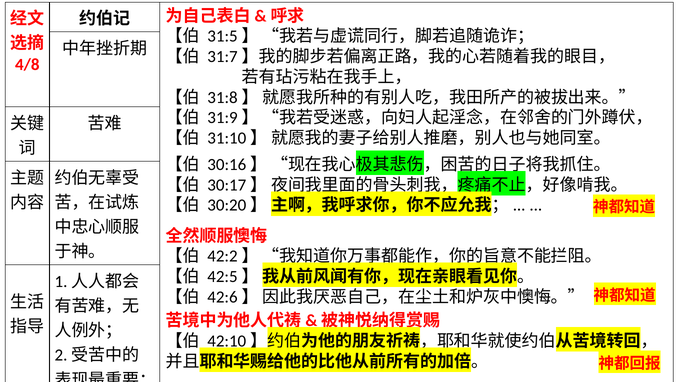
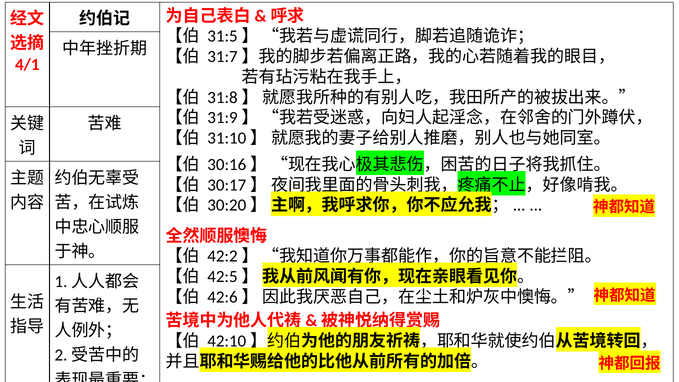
4/8: 4/8 -> 4/1
